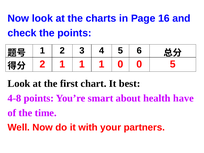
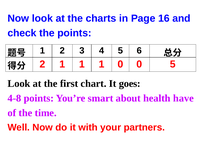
best: best -> goes
